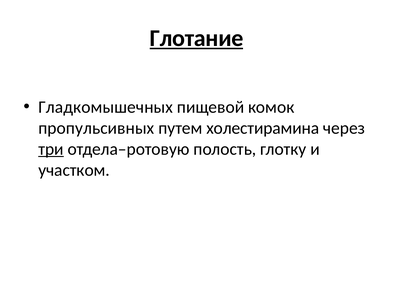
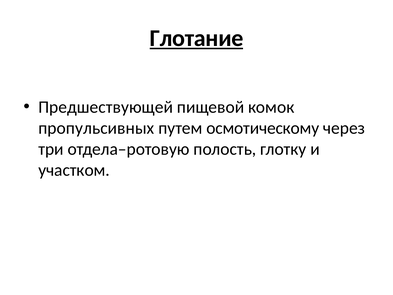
Гладкомышечных: Гладкомышечных -> Предшествующей
холестирамина: холестирамина -> осмотическому
три underline: present -> none
